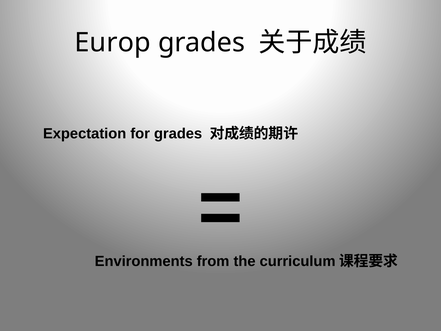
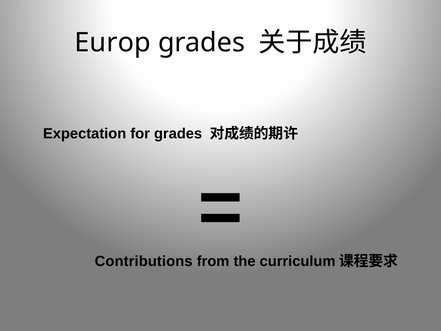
Environments: Environments -> Contributions
